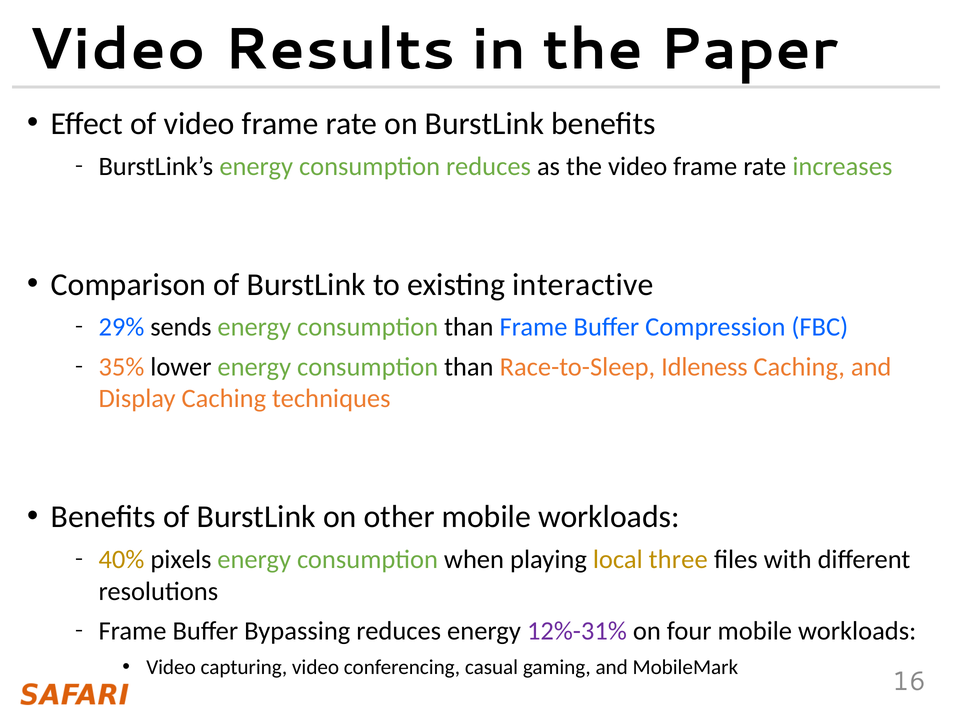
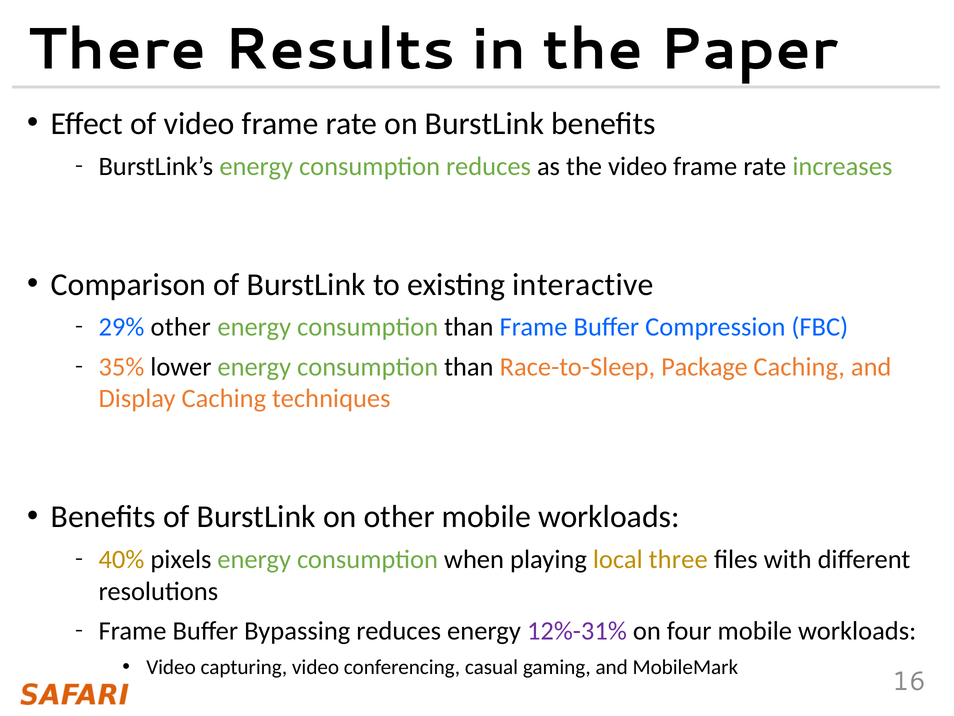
Video at (117, 50): Video -> There
29% sends: sends -> other
Idleness: Idleness -> Package
